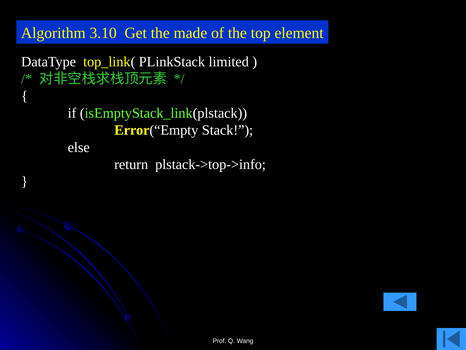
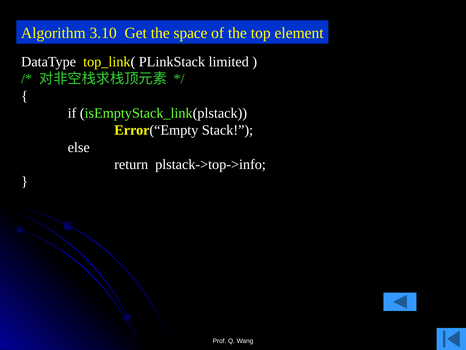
made: made -> space
